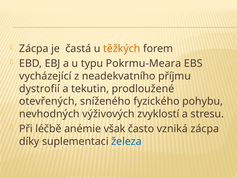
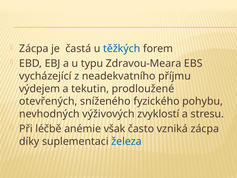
těžkých colour: orange -> blue
Pokrmu-Meara: Pokrmu-Meara -> Zdravou-Meara
dystrofií: dystrofií -> výdejem
